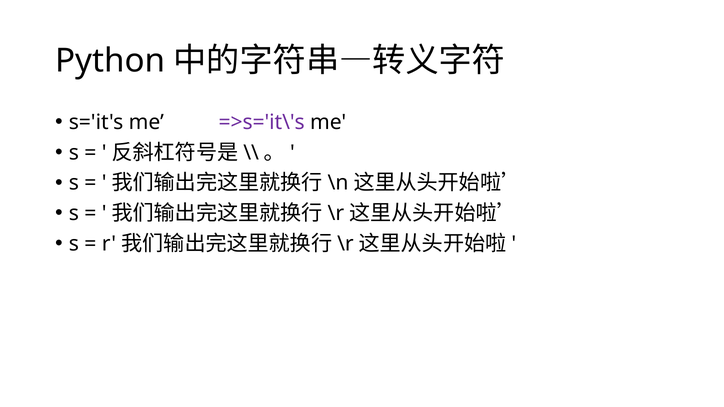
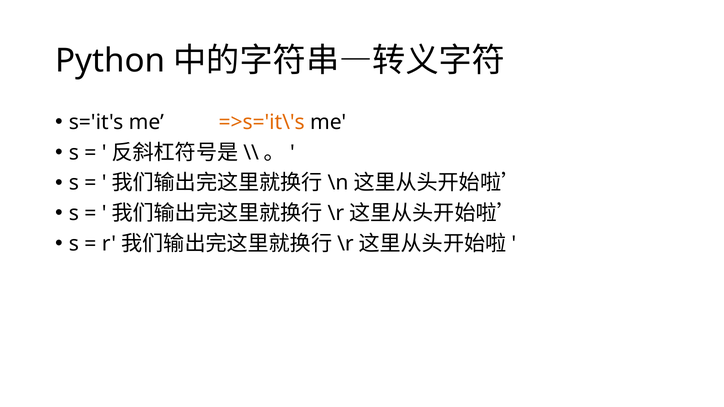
=>s='it\'s colour: purple -> orange
